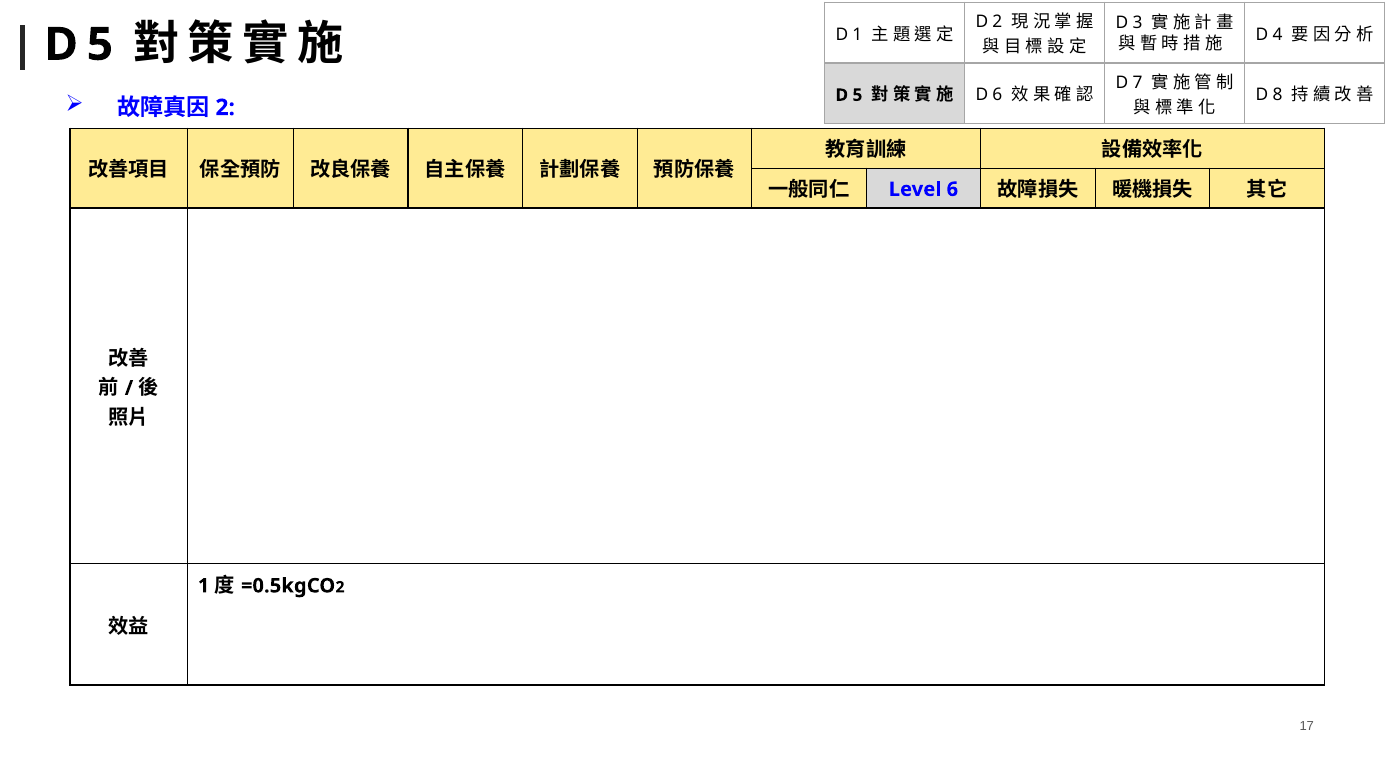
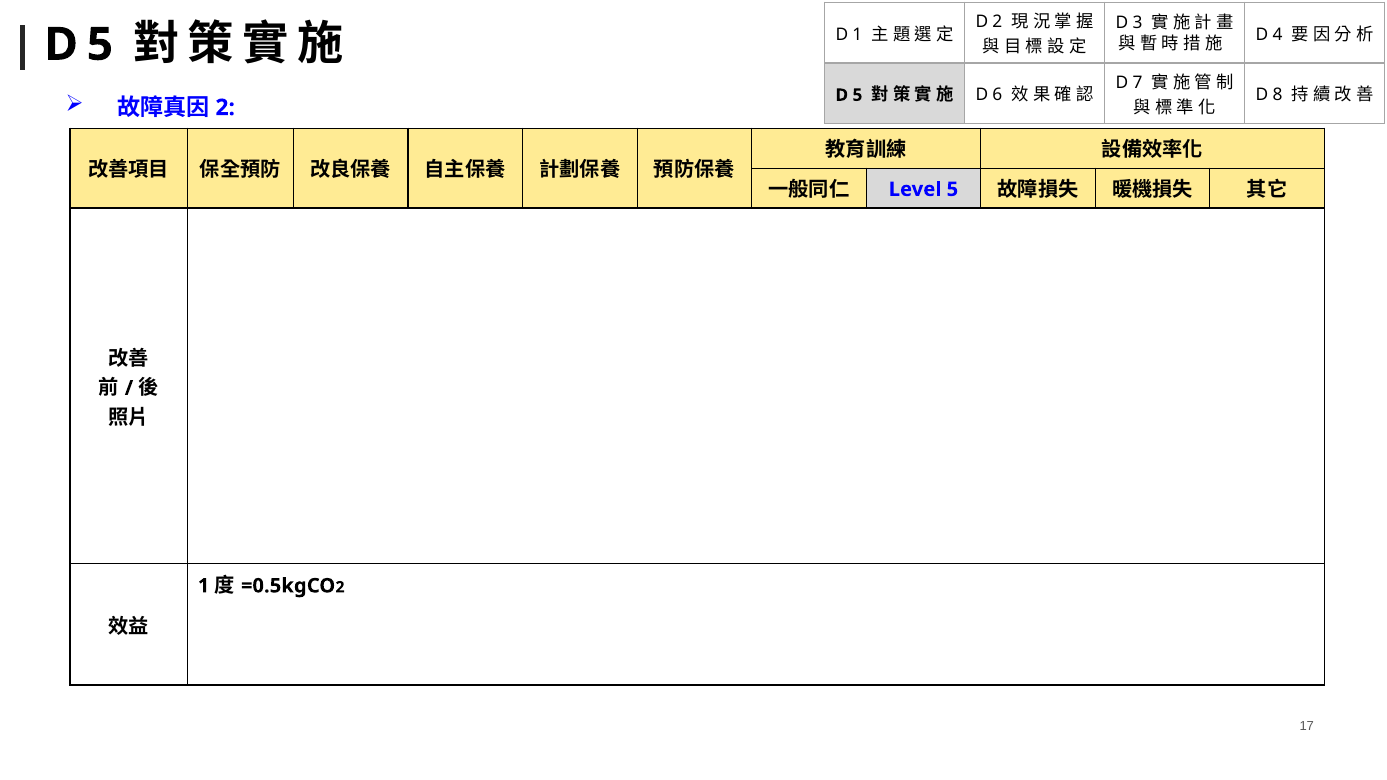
6: 6 -> 5
